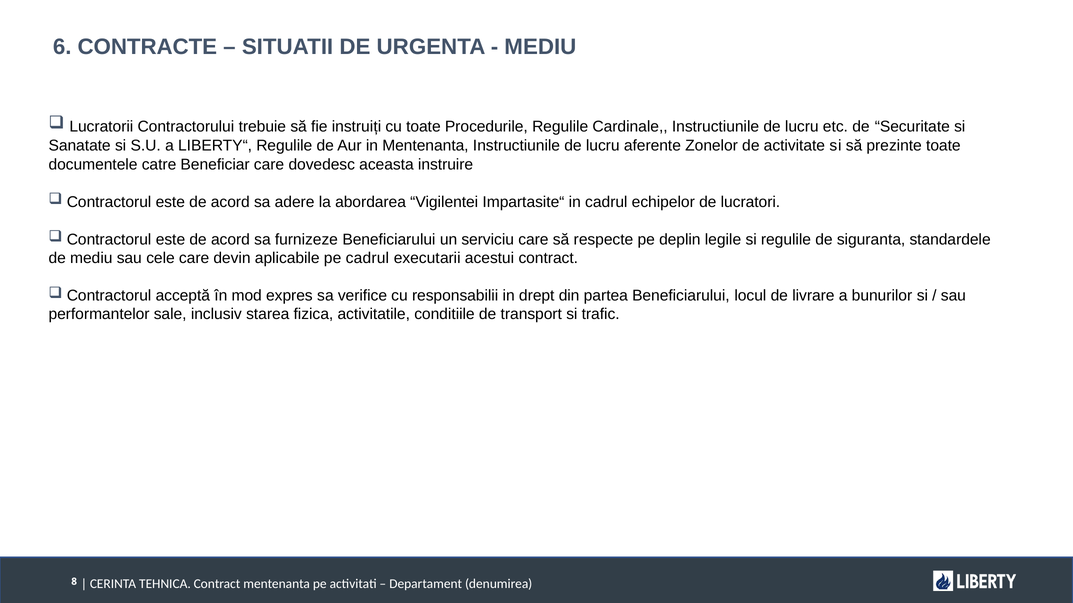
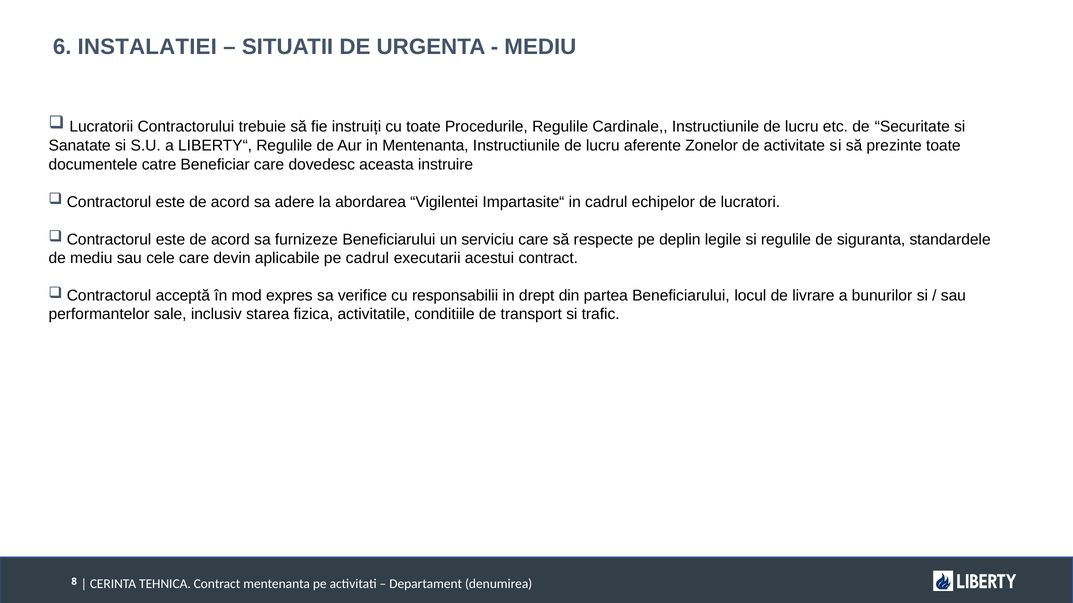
CONTRACTE: CONTRACTE -> INSTALATIEI
